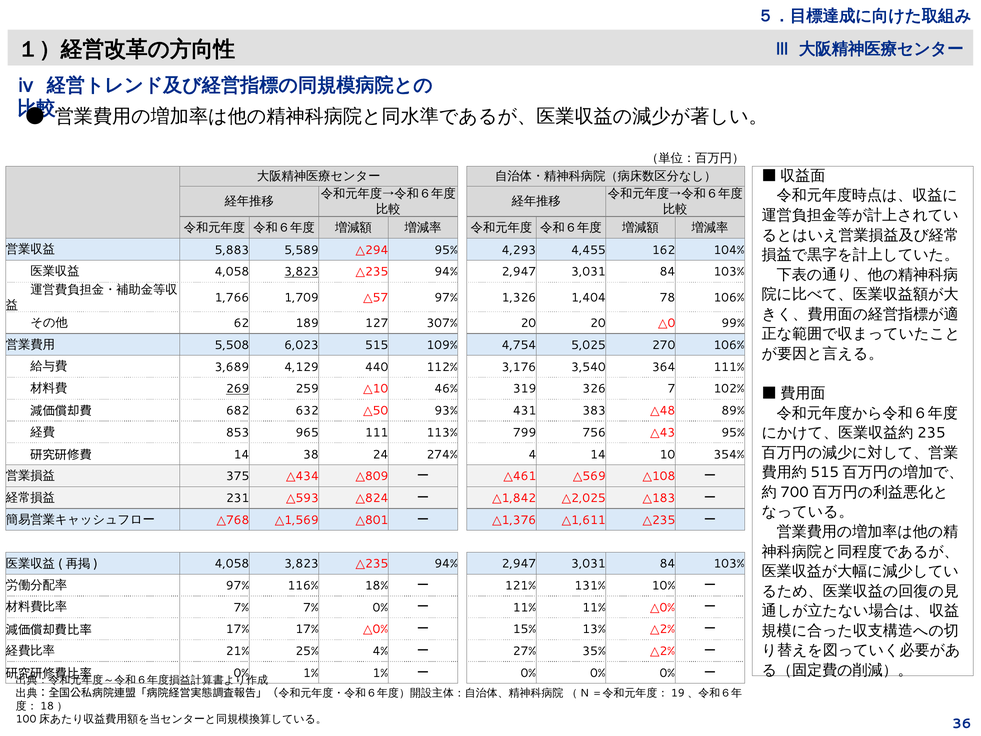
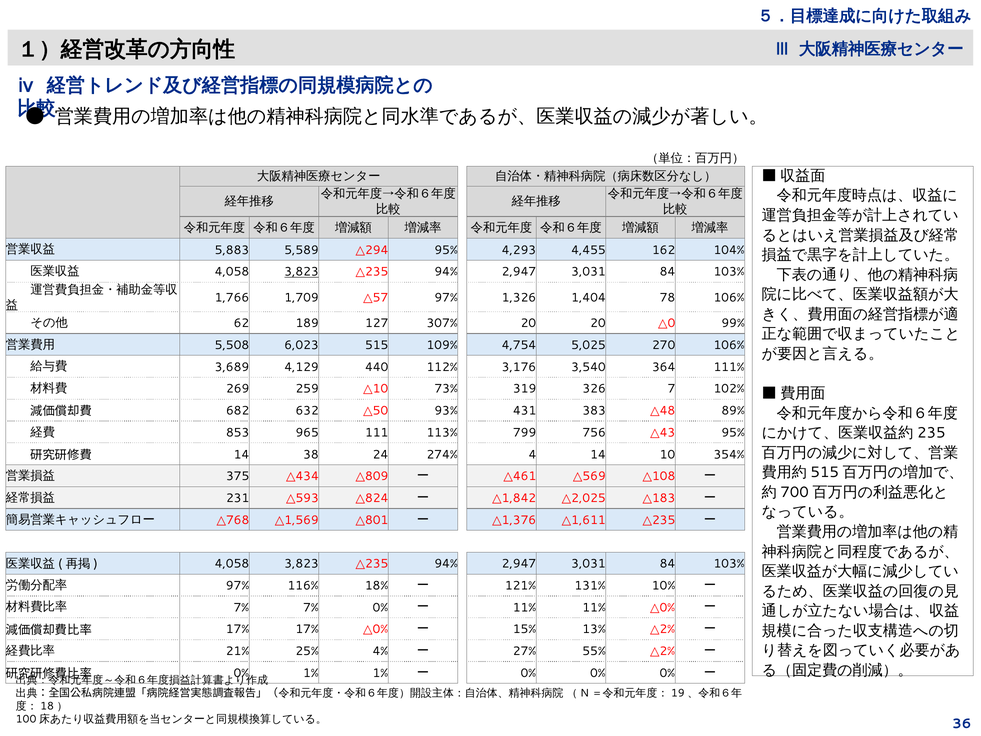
269 underline: present -> none
46%: 46% -> 73%
35%: 35% -> 55%
